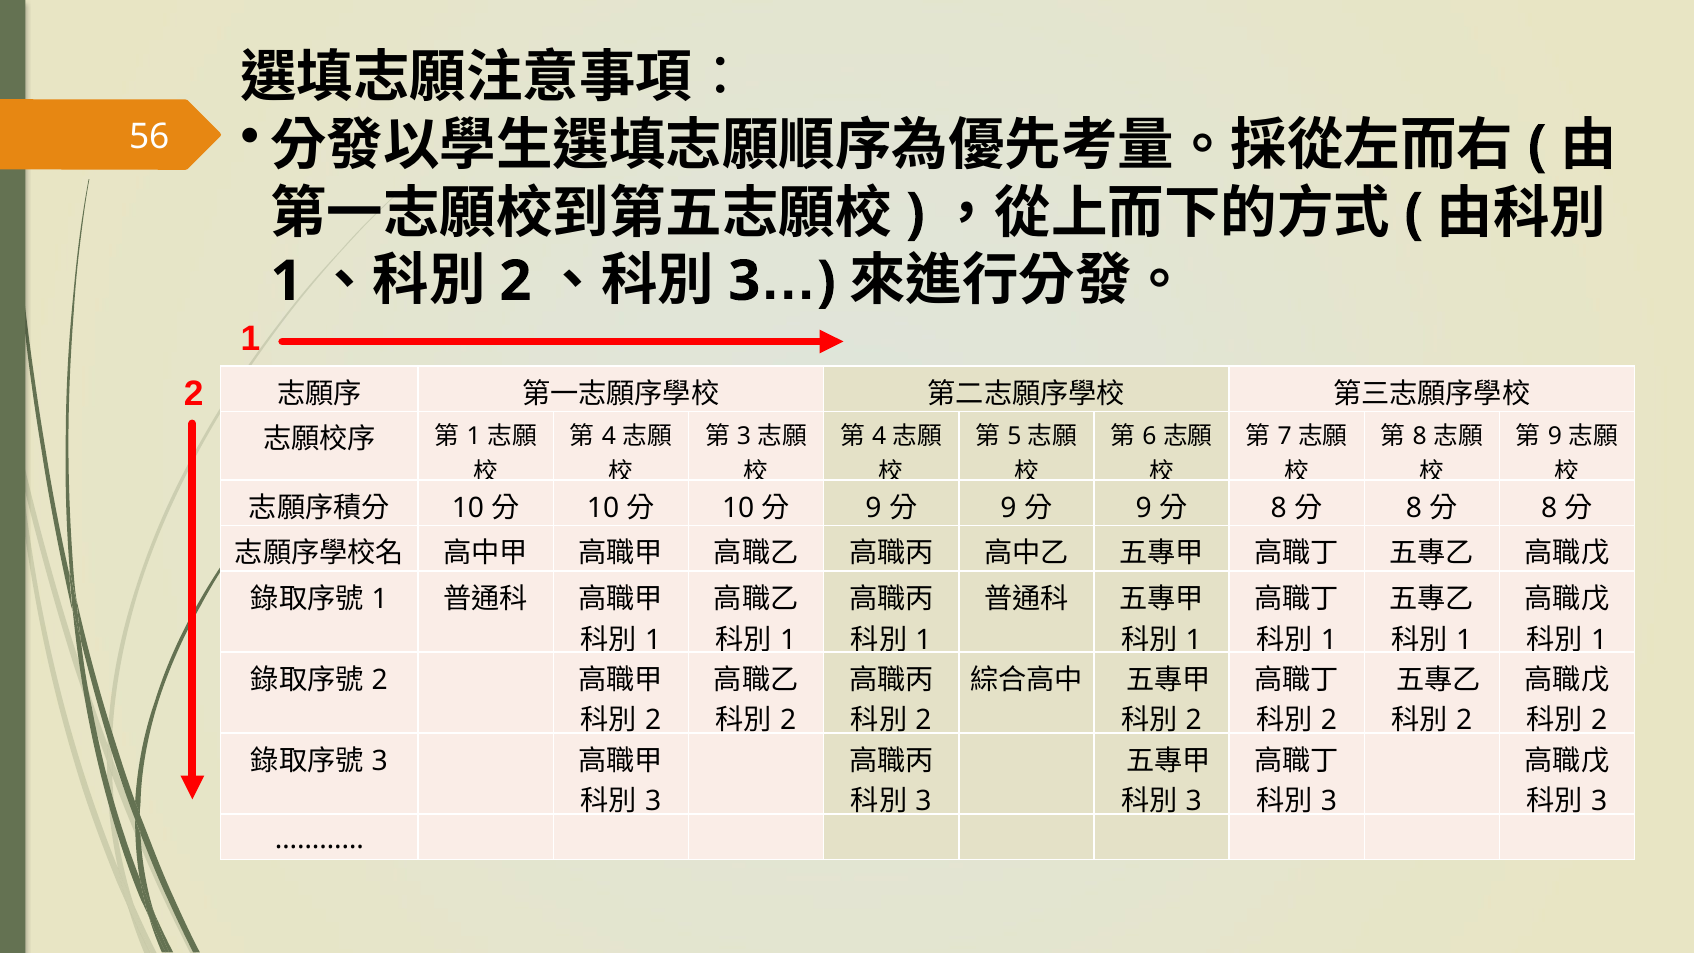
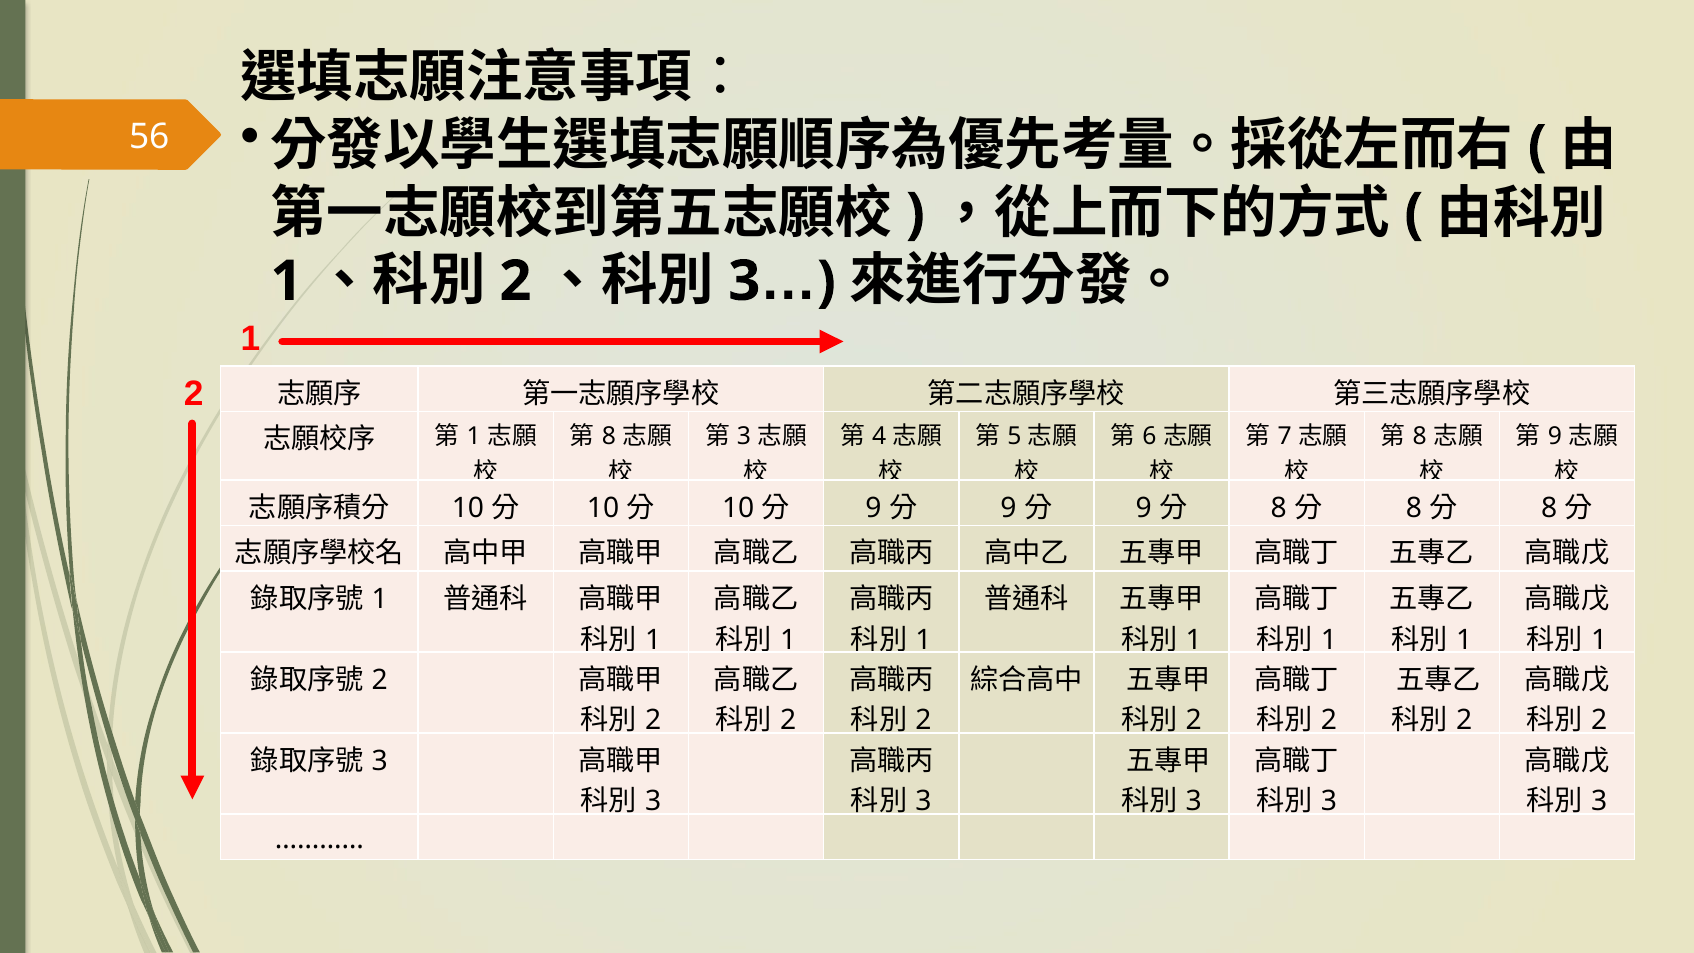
4 at (609, 437): 4 -> 8
